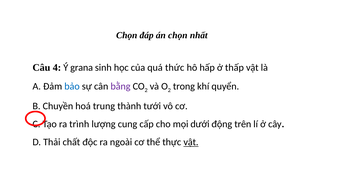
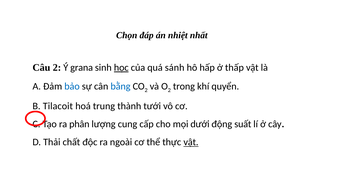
án chọn: chọn -> nhiệt
Câu 4: 4 -> 2
học underline: none -> present
thức: thức -> sánh
bằng colour: purple -> blue
Chuyền: Chuyền -> Tilacoit
trình: trình -> phân
trên: trên -> suất
